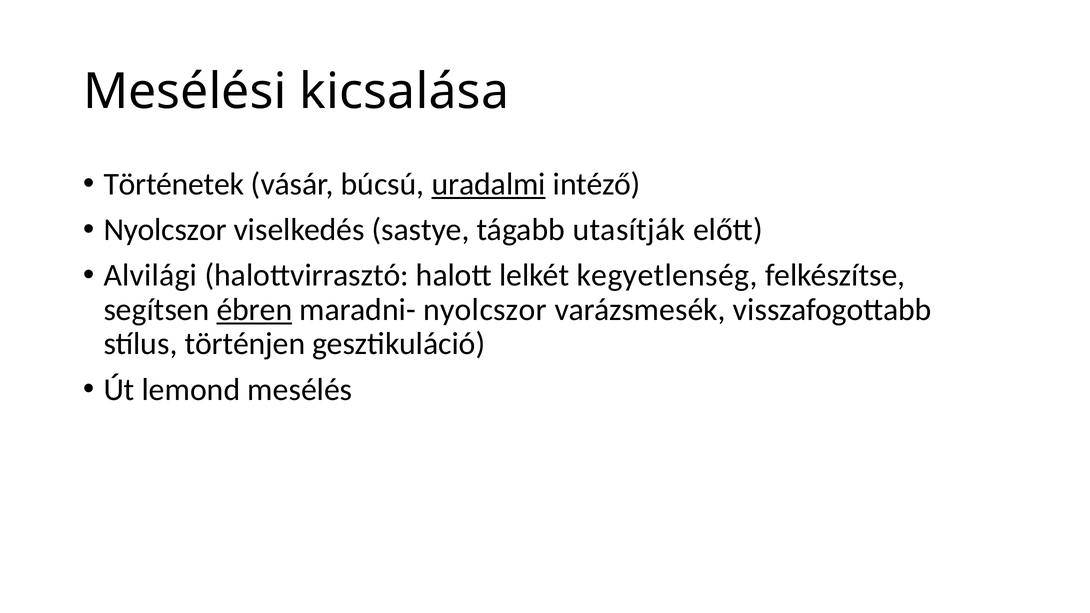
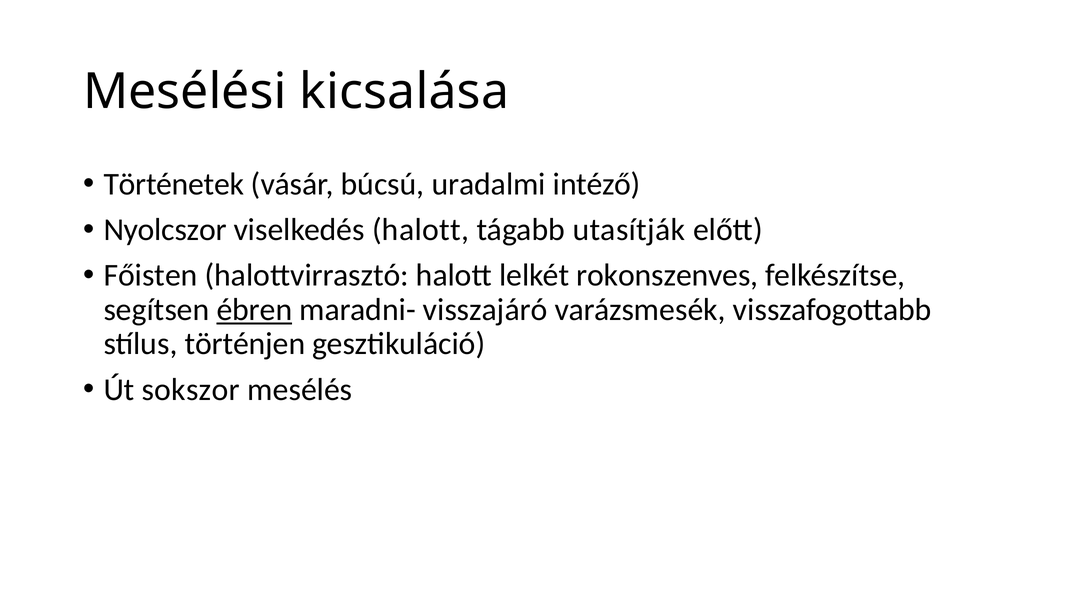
uradalmi underline: present -> none
viselkedés sastye: sastye -> halott
Alvilági: Alvilági -> Főisten
kegyetlenség: kegyetlenség -> rokonszenves
maradni- nyolcszor: nyolcszor -> visszajáró
lemond: lemond -> sokszor
